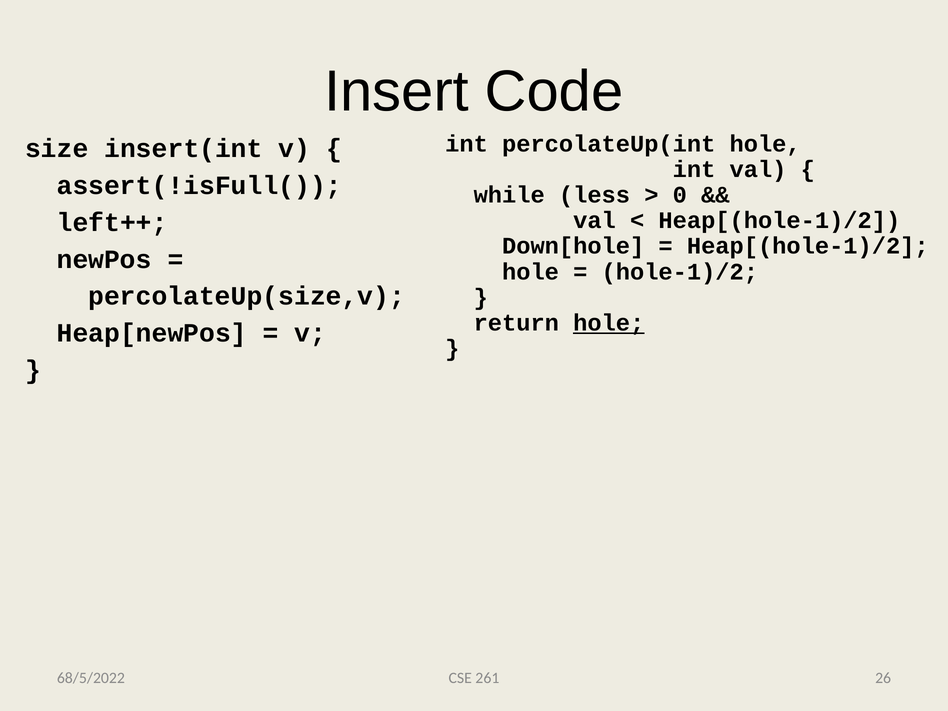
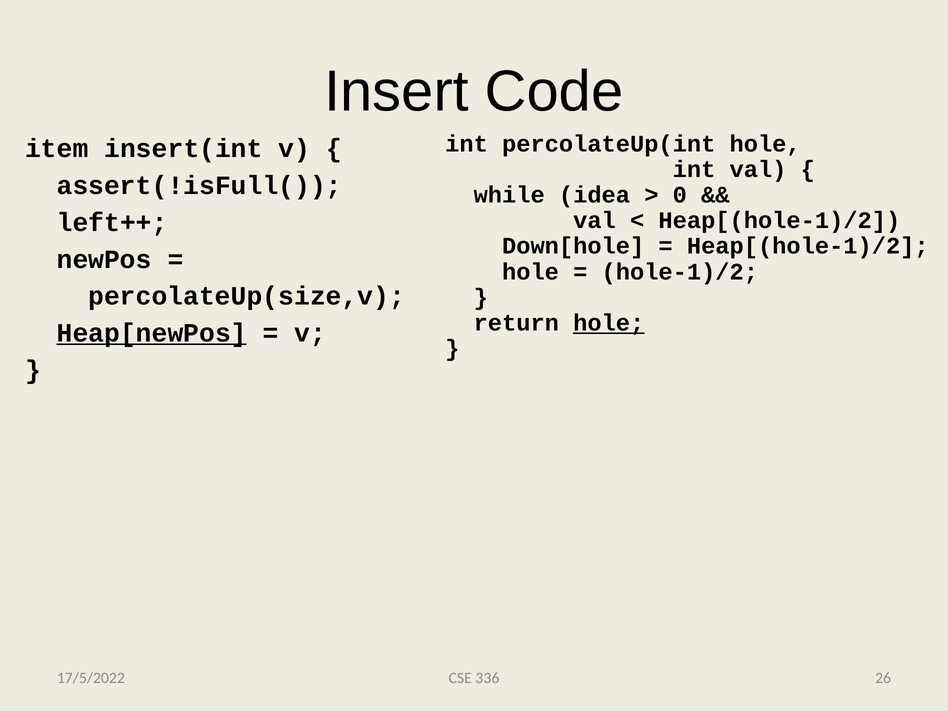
size: size -> item
less: less -> idea
Heap[newPos underline: none -> present
68/5/2022: 68/5/2022 -> 17/5/2022
261: 261 -> 336
